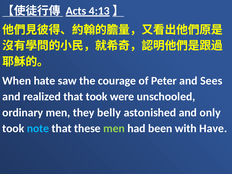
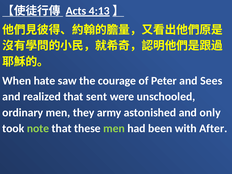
that took: took -> sent
belly: belly -> army
note colour: light blue -> light green
Have: Have -> After
